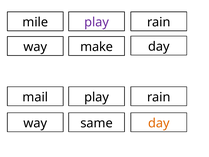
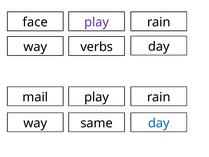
mile: mile -> face
make: make -> verbs
day at (159, 123) colour: orange -> blue
